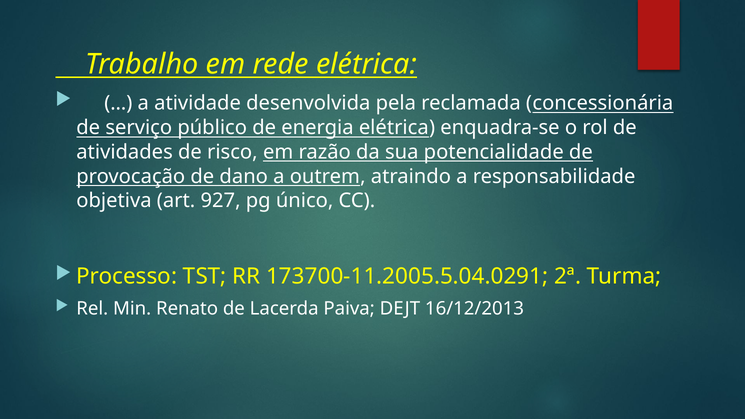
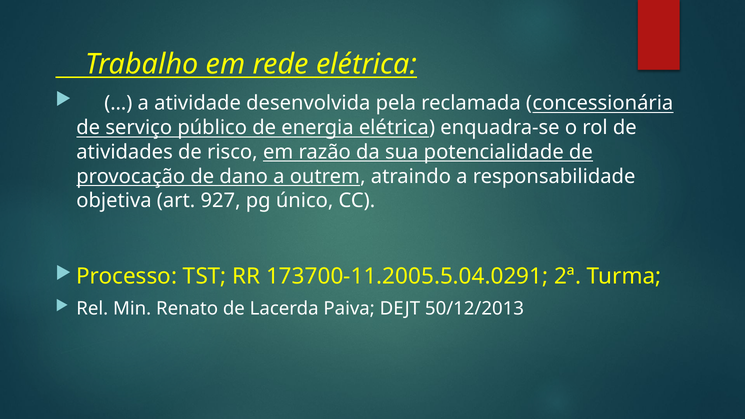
16/12/2013: 16/12/2013 -> 50/12/2013
